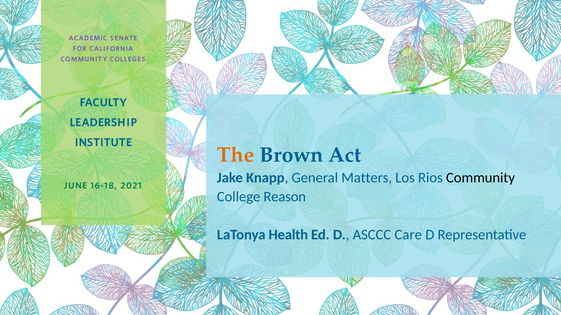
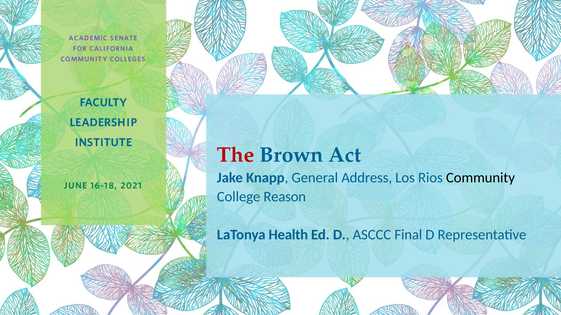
The colour: orange -> red
Matters: Matters -> Address
Care: Care -> Final
